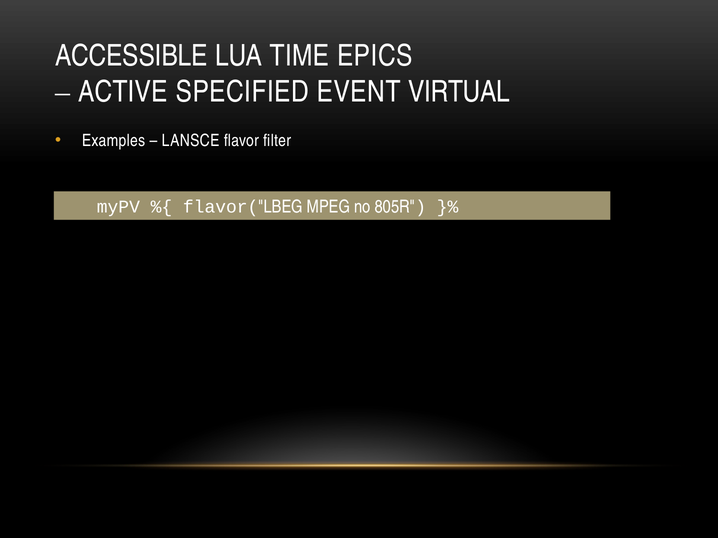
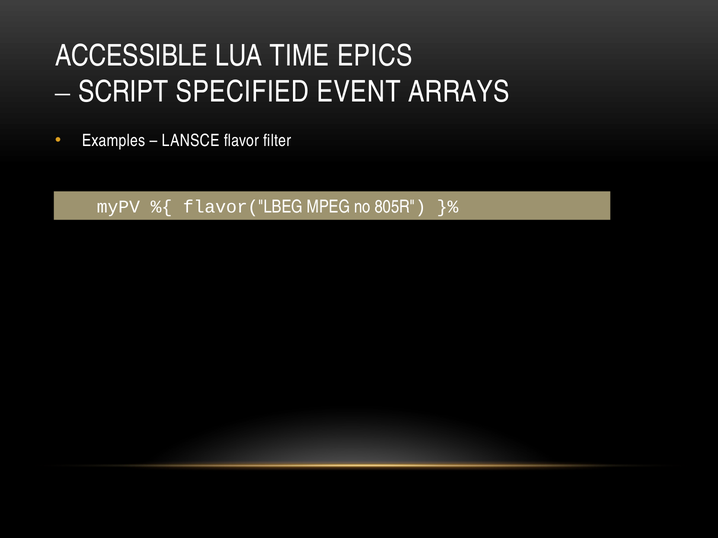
ACTIVE: ACTIVE -> SCRIPT
VIRTUAL: VIRTUAL -> ARRAYS
